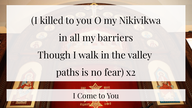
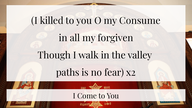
Nikivikwa: Nikivikwa -> Consume
barriers: barriers -> forgiven
